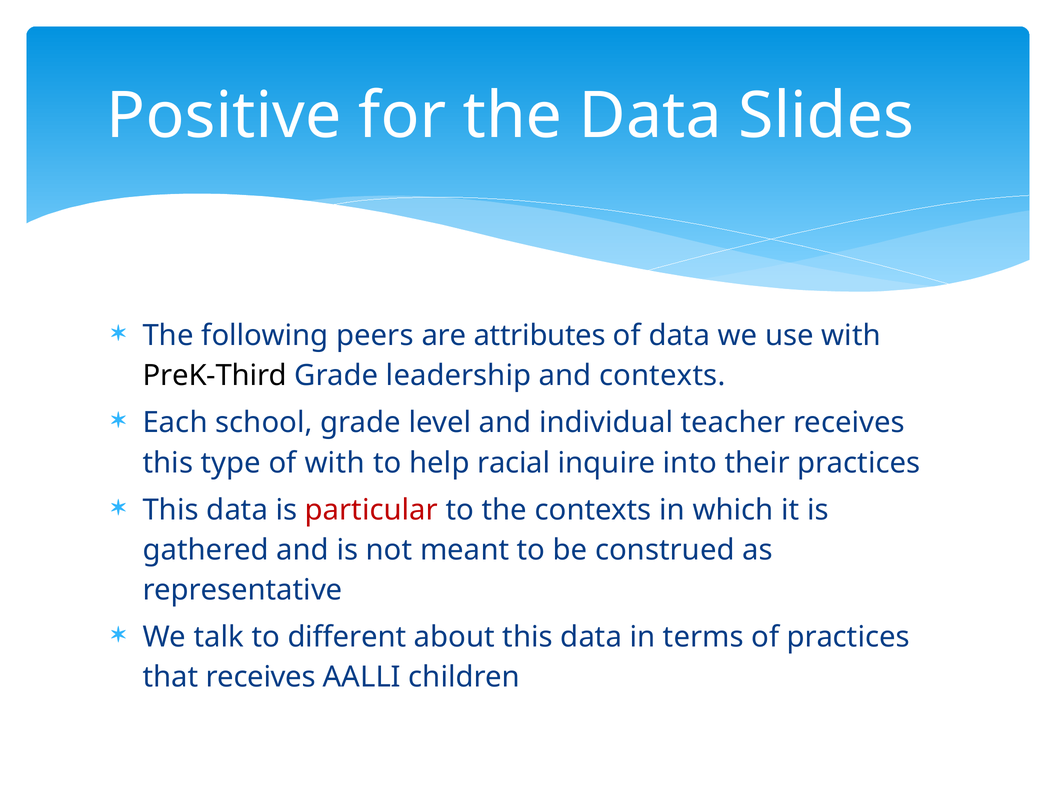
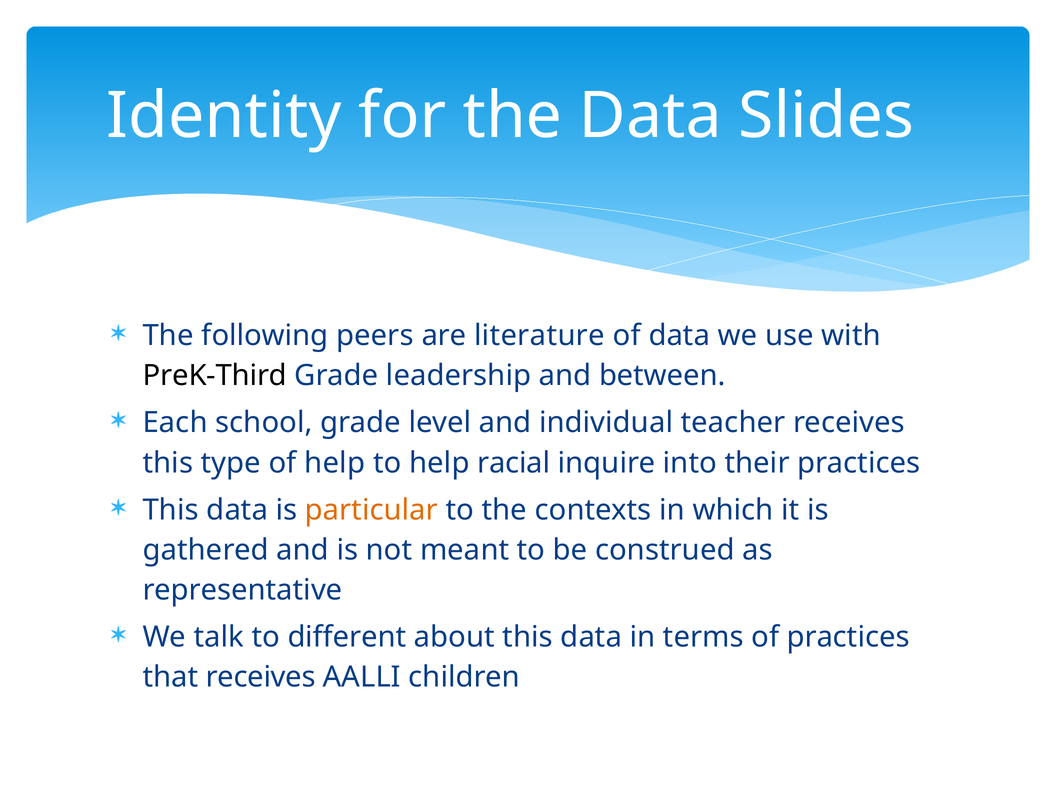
Positive: Positive -> Identity
attributes: attributes -> literature
and contexts: contexts -> between
of with: with -> help
particular colour: red -> orange
